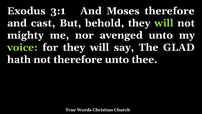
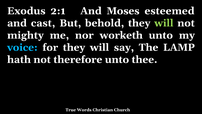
3:1: 3:1 -> 2:1
Moses therefore: therefore -> esteemed
avenged: avenged -> worketh
voice colour: light green -> light blue
GLAD: GLAD -> LAMP
